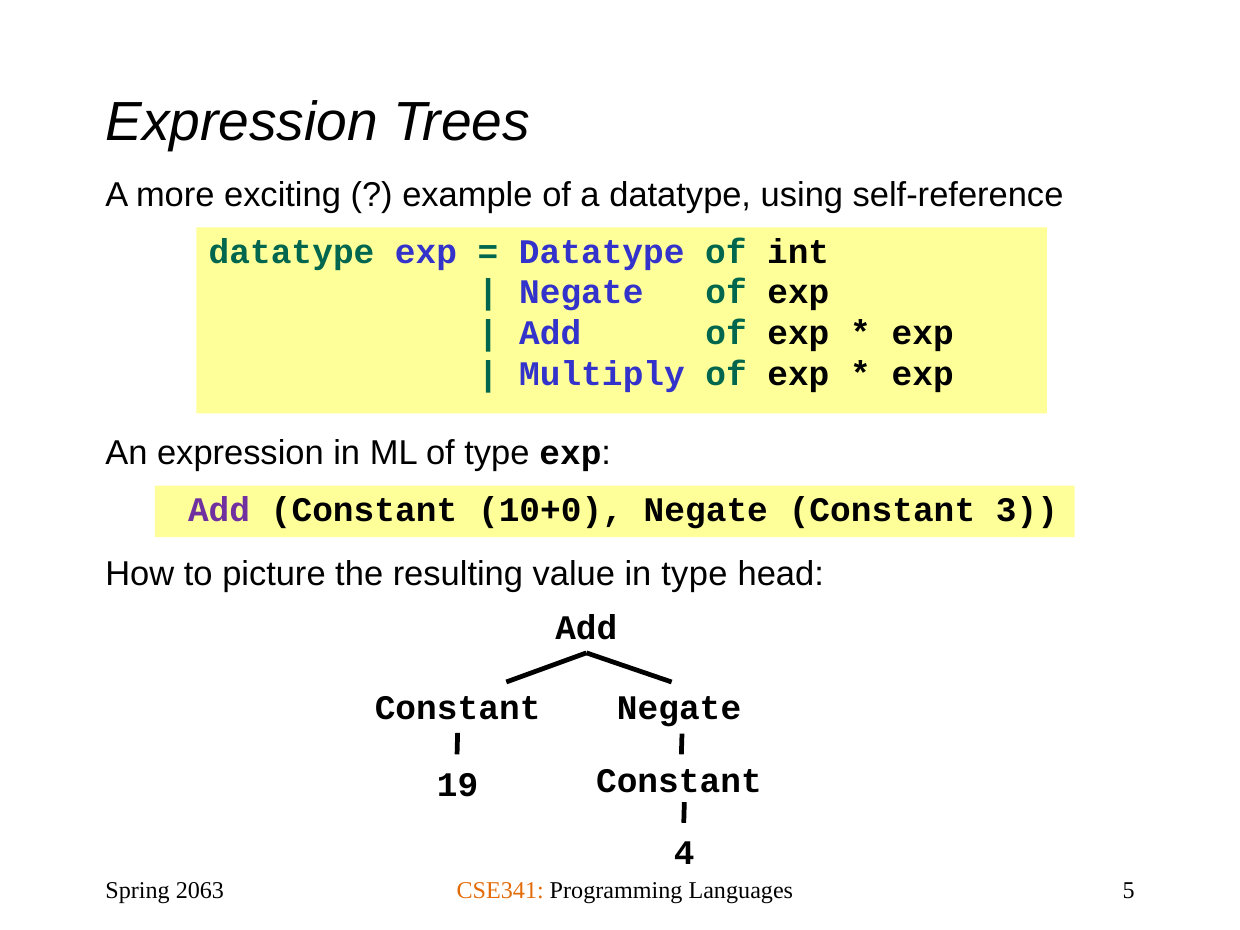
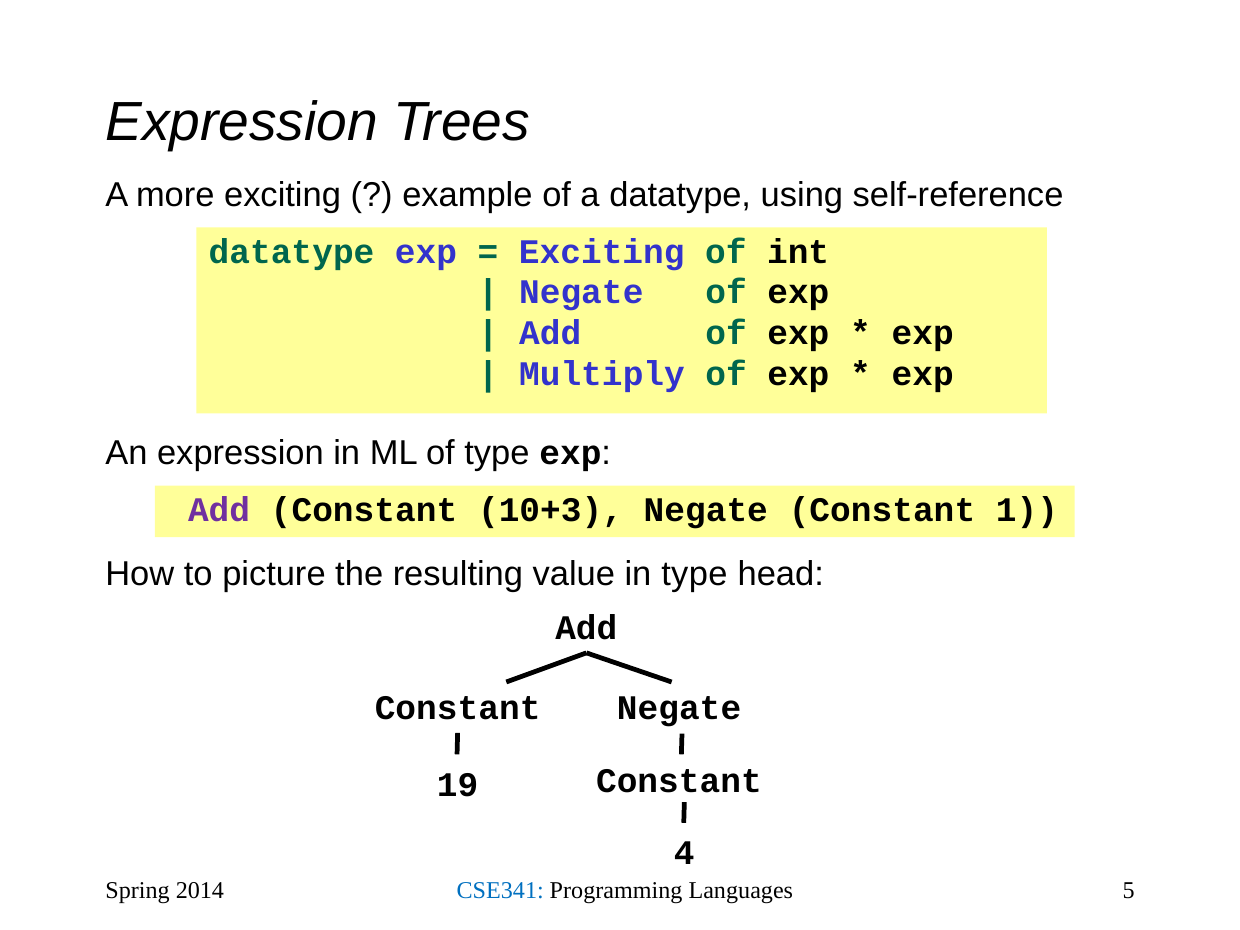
Datatype at (602, 252): Datatype -> Exciting
10+0: 10+0 -> 10+3
3: 3 -> 1
2063: 2063 -> 2014
CSE341 colour: orange -> blue
